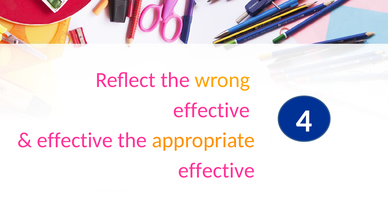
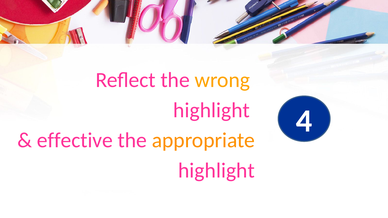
effective at (212, 110): effective -> highlight
effective at (216, 171): effective -> highlight
